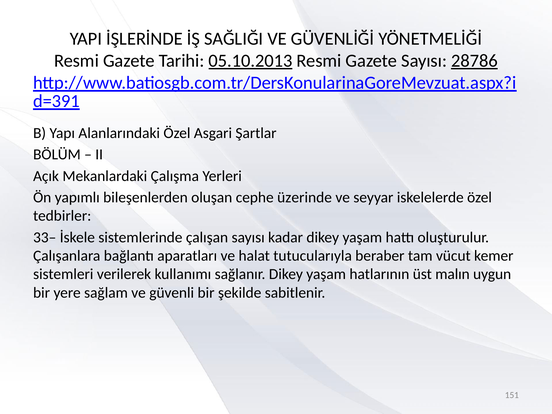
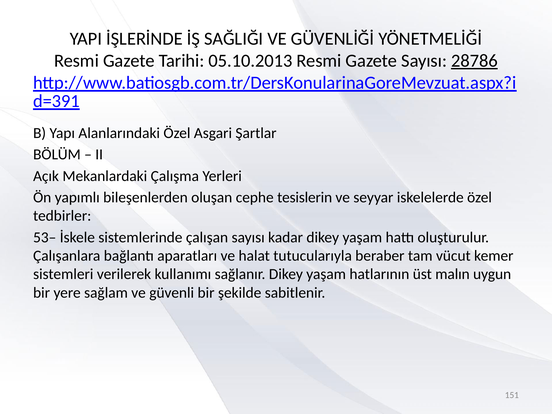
05.10.2013 underline: present -> none
üzerinde: üzerinde -> tesislerin
33–: 33– -> 53–
